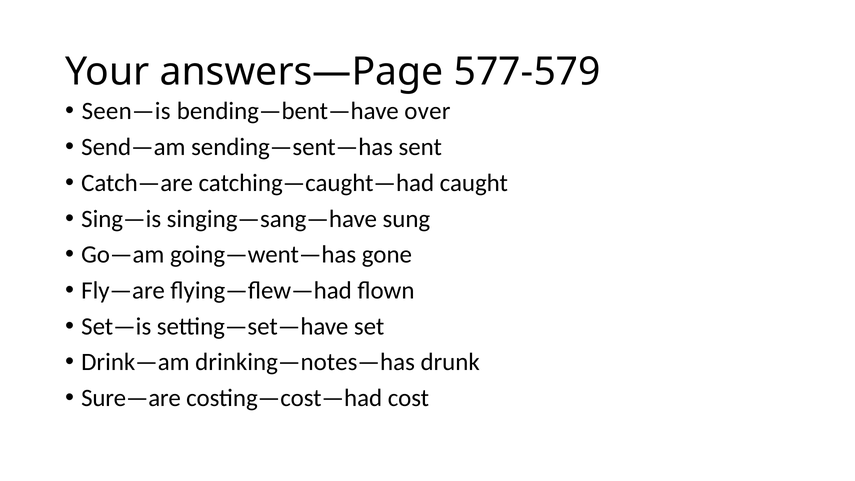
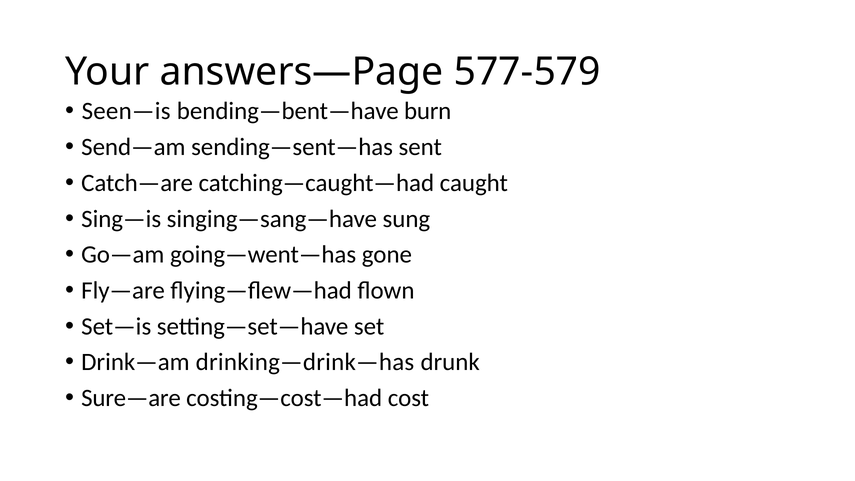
over: over -> burn
drinking—notes—has: drinking—notes—has -> drinking—drink—has
